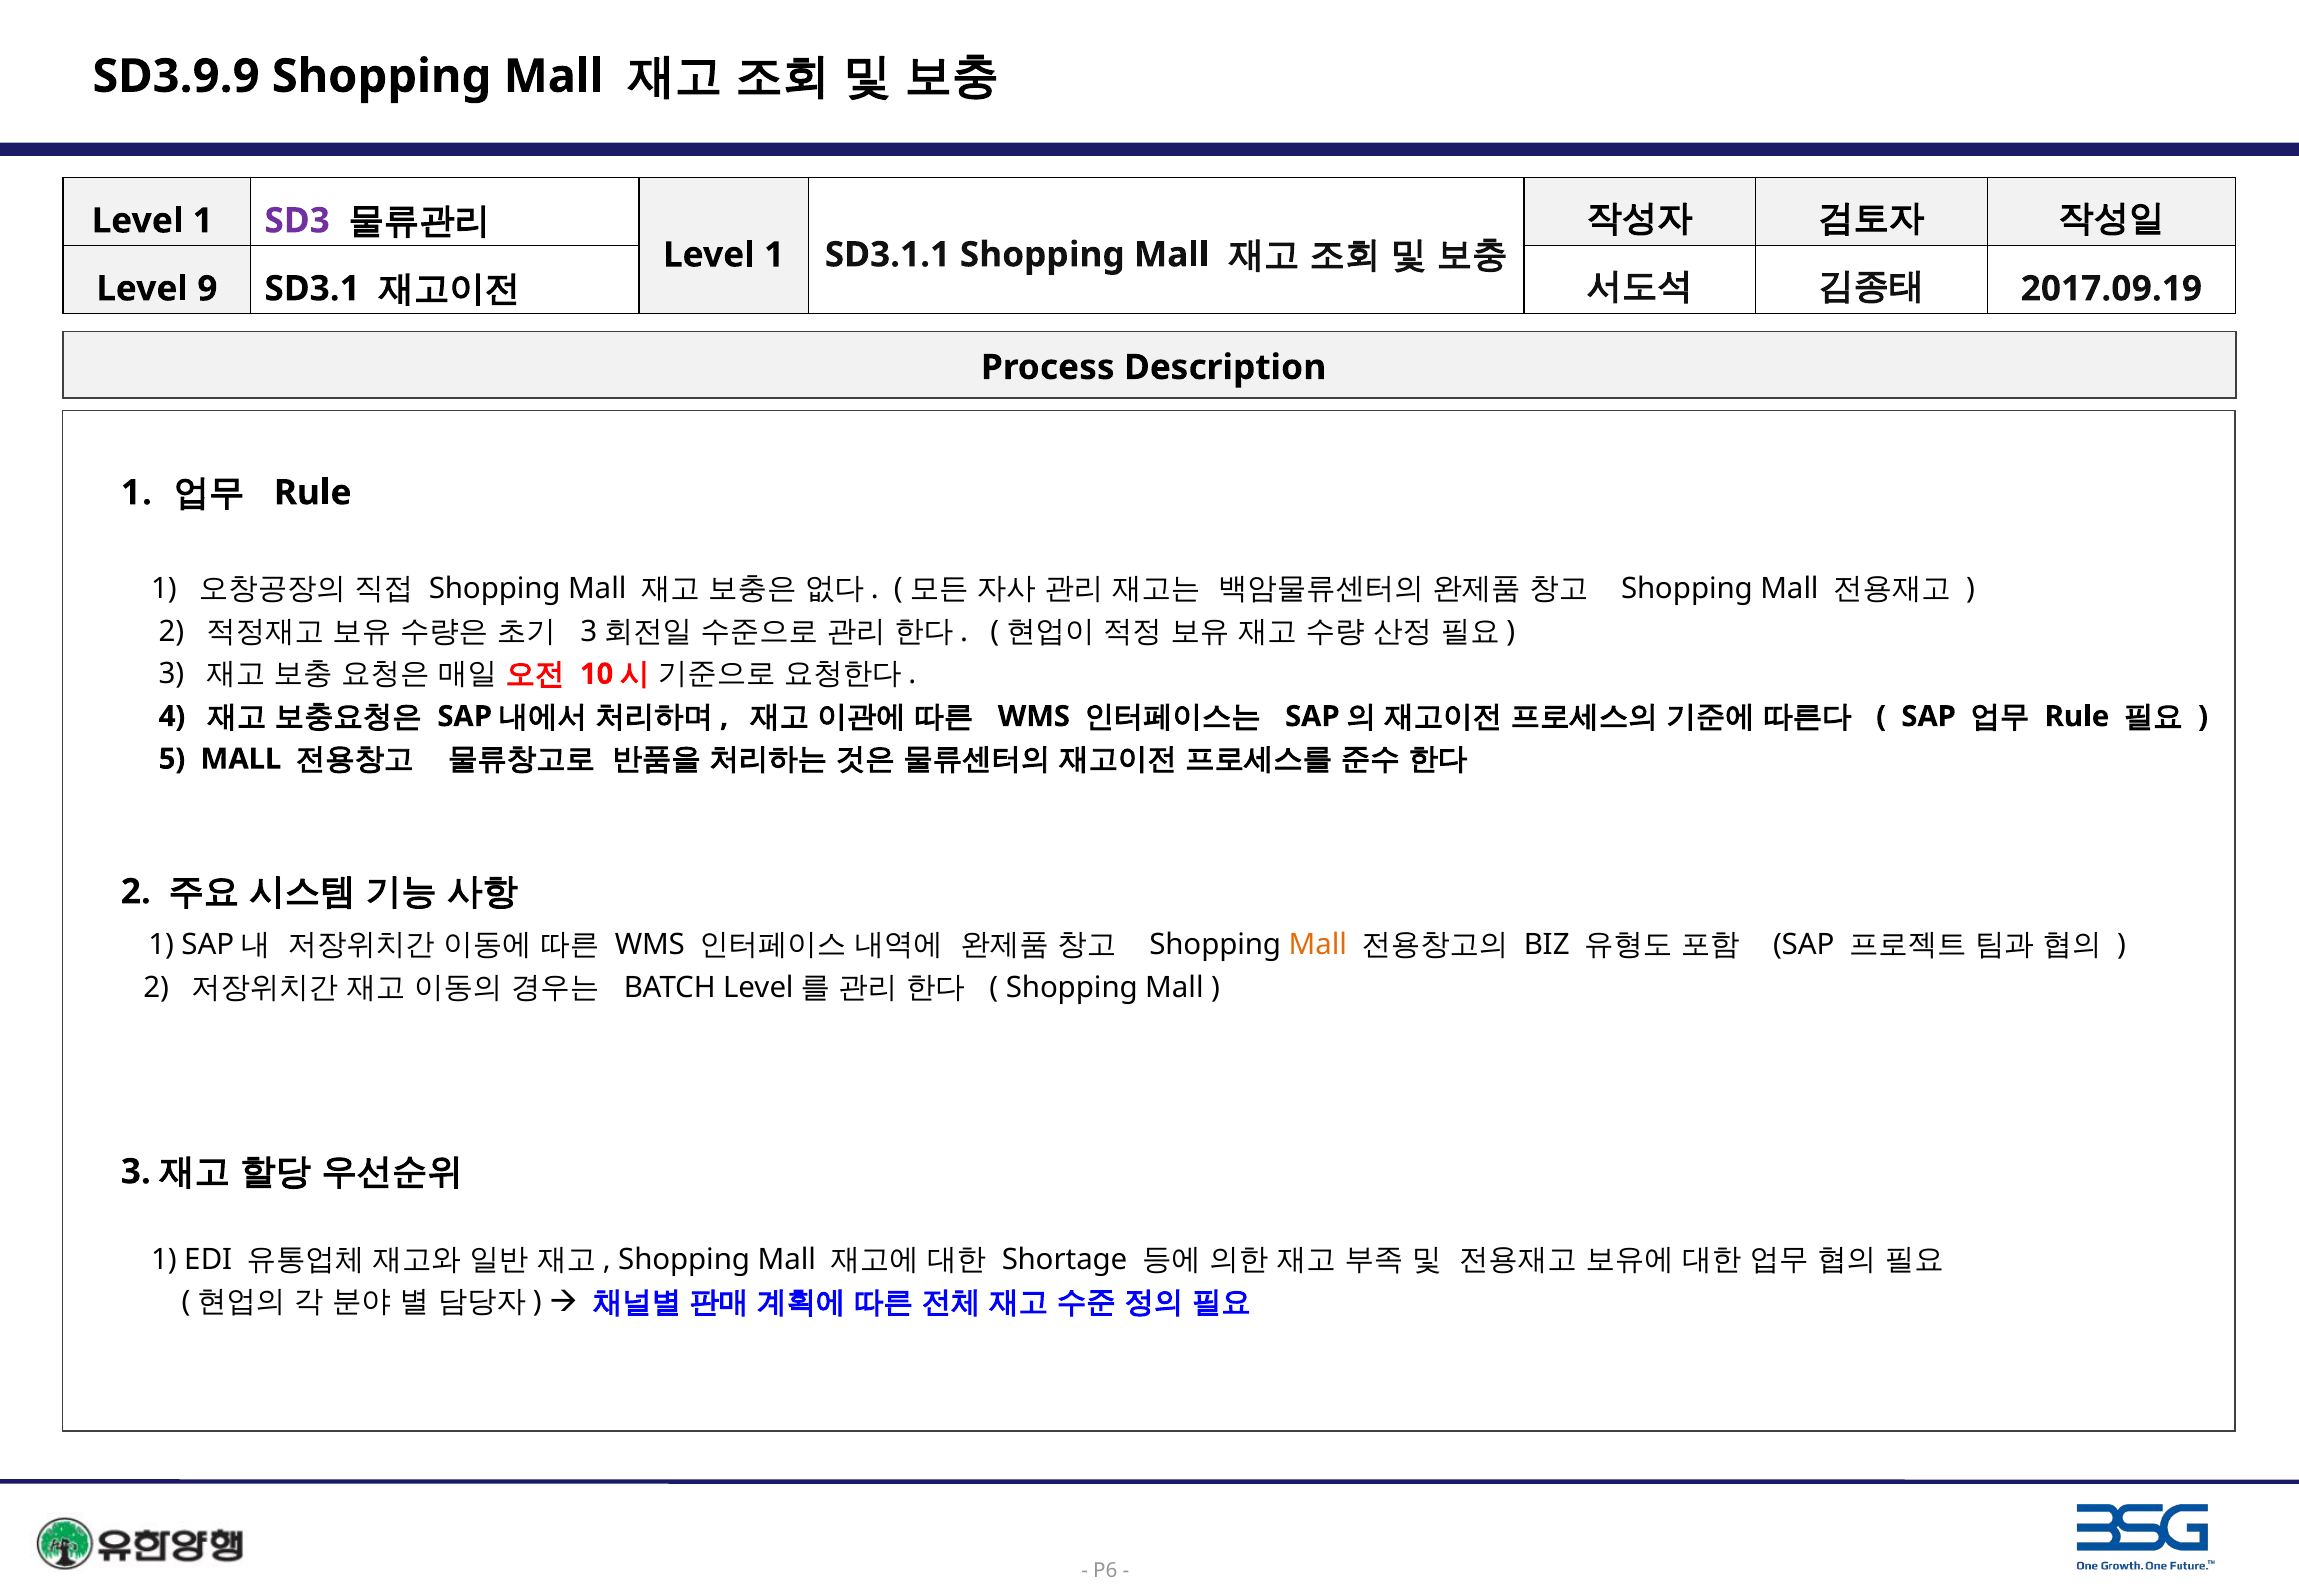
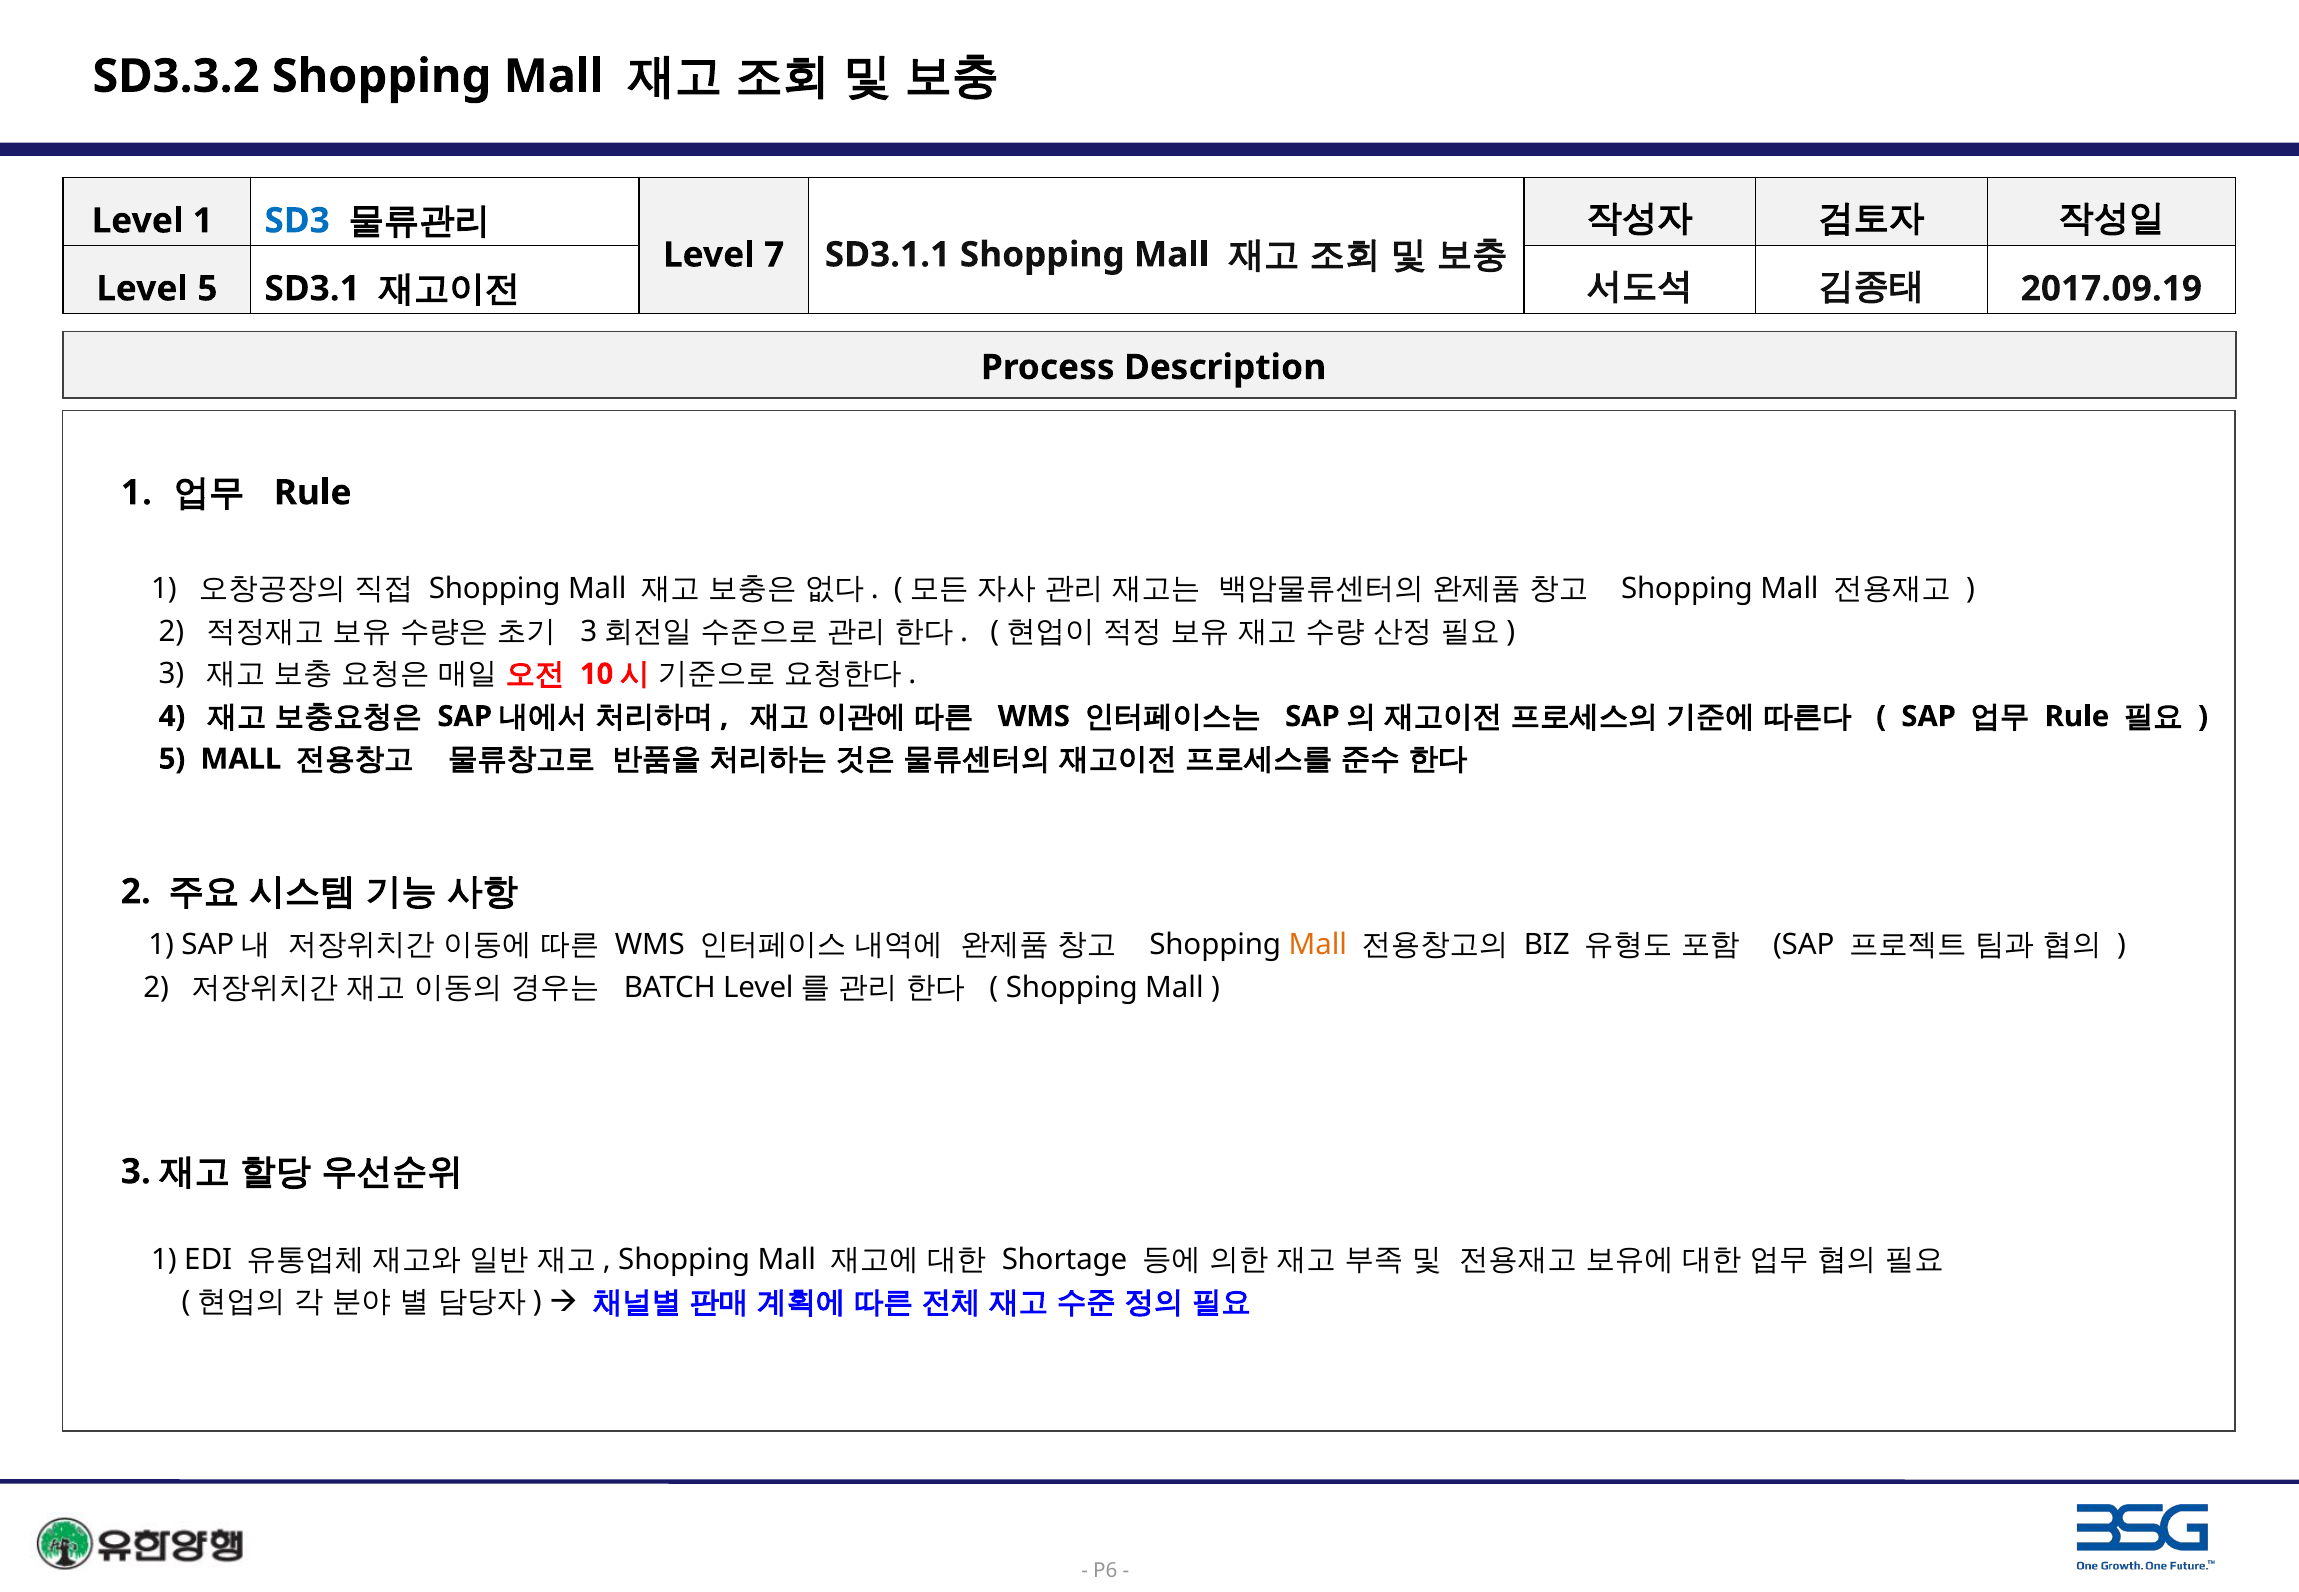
SD3.9.9: SD3.9.9 -> SD3.3.2
SD3 colour: purple -> blue
1 at (774, 255): 1 -> 7
Level 9: 9 -> 5
